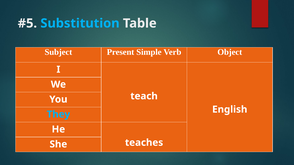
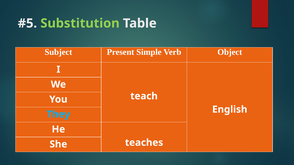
Substitution colour: light blue -> light green
